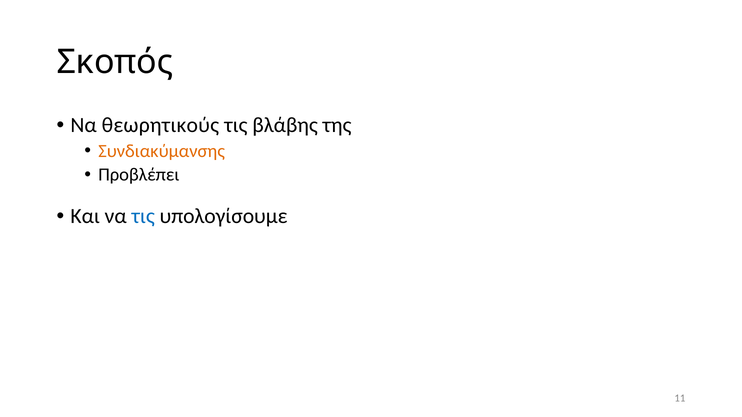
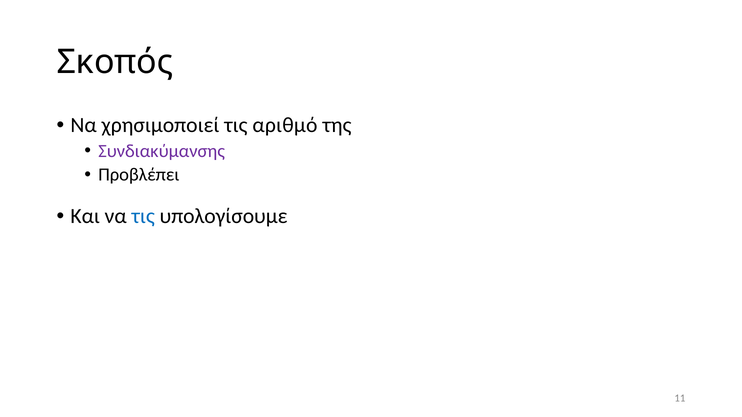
θεωρητικούς: θεωρητικούς -> χρησιμοποιεί
βλάβης: βλάβης -> αριθμό
Συνδιακύμανσης colour: orange -> purple
